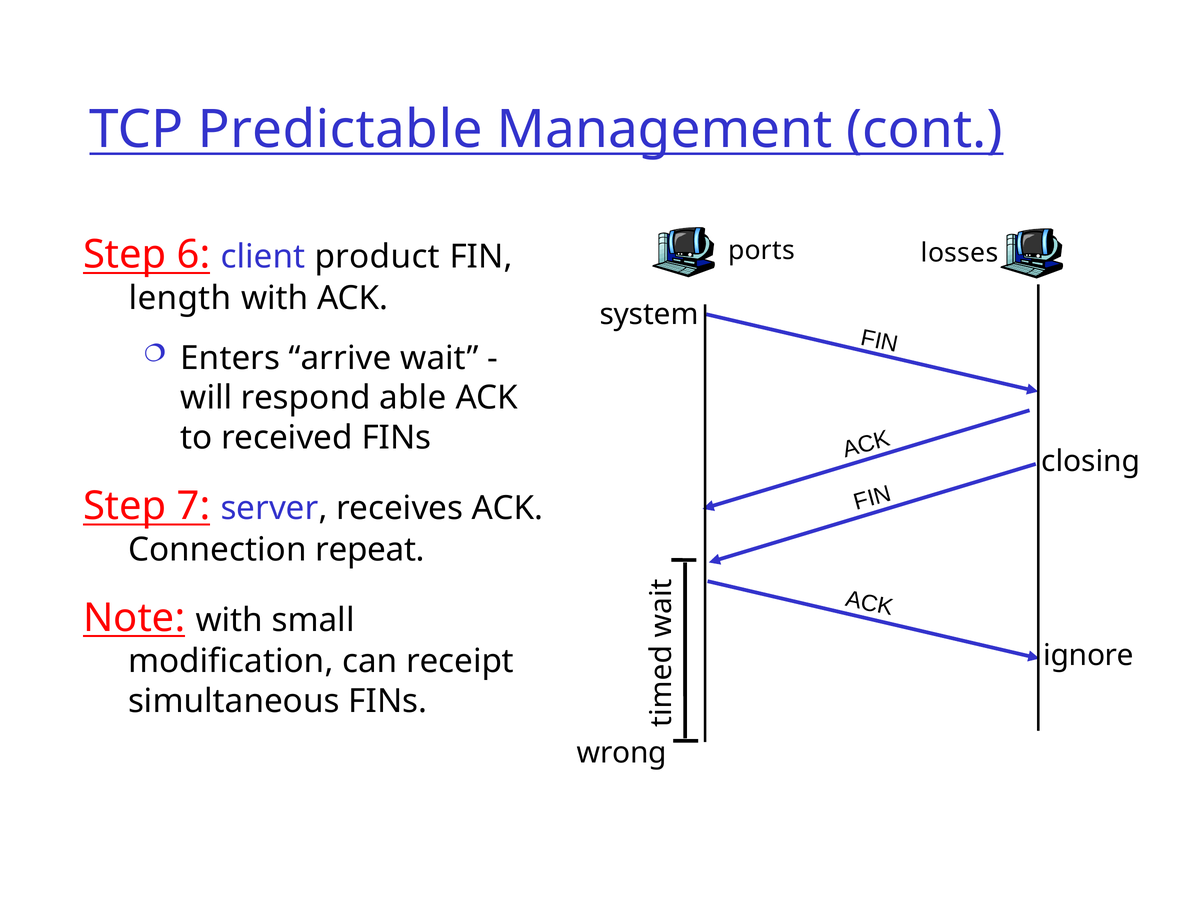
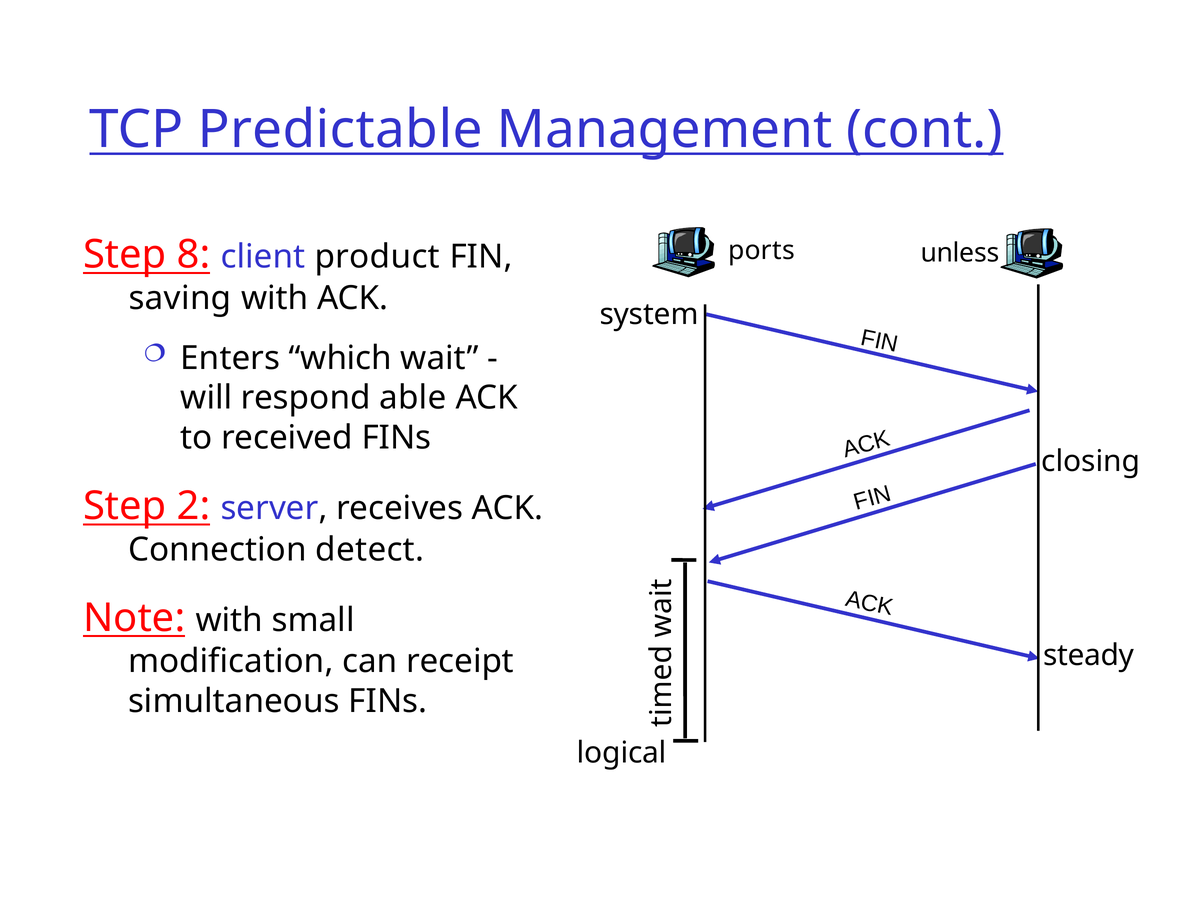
6: 6 -> 8
losses: losses -> unless
length: length -> saving
arrive: arrive -> which
7: 7 -> 2
repeat: repeat -> detect
ignore: ignore -> steady
wrong: wrong -> logical
